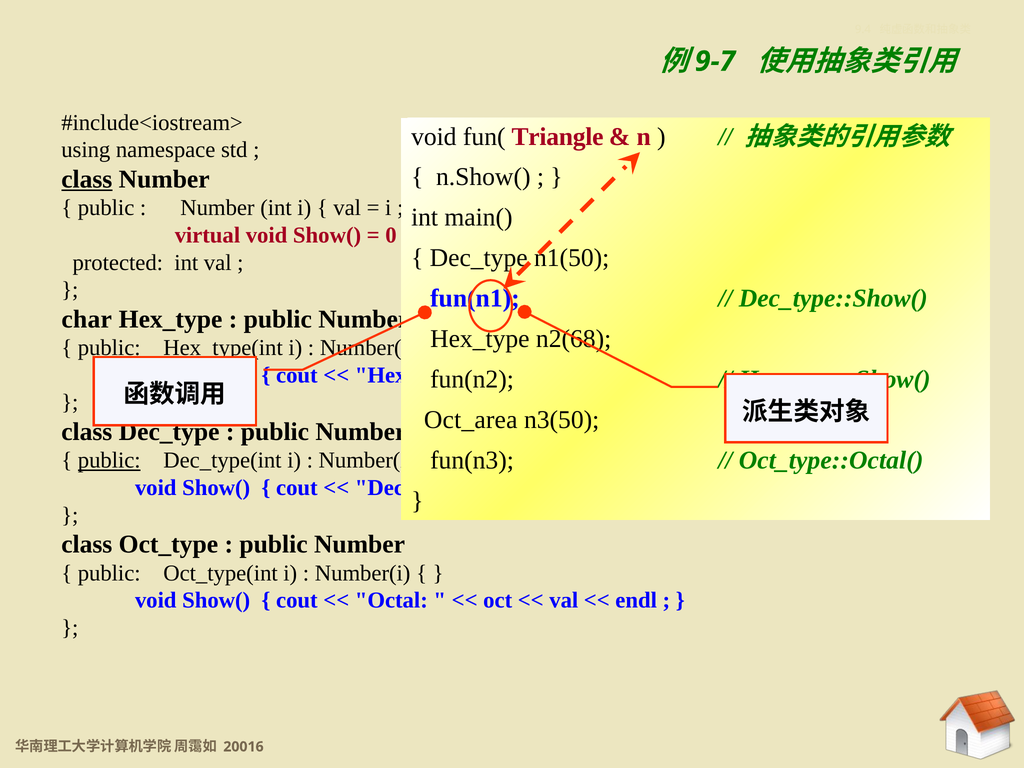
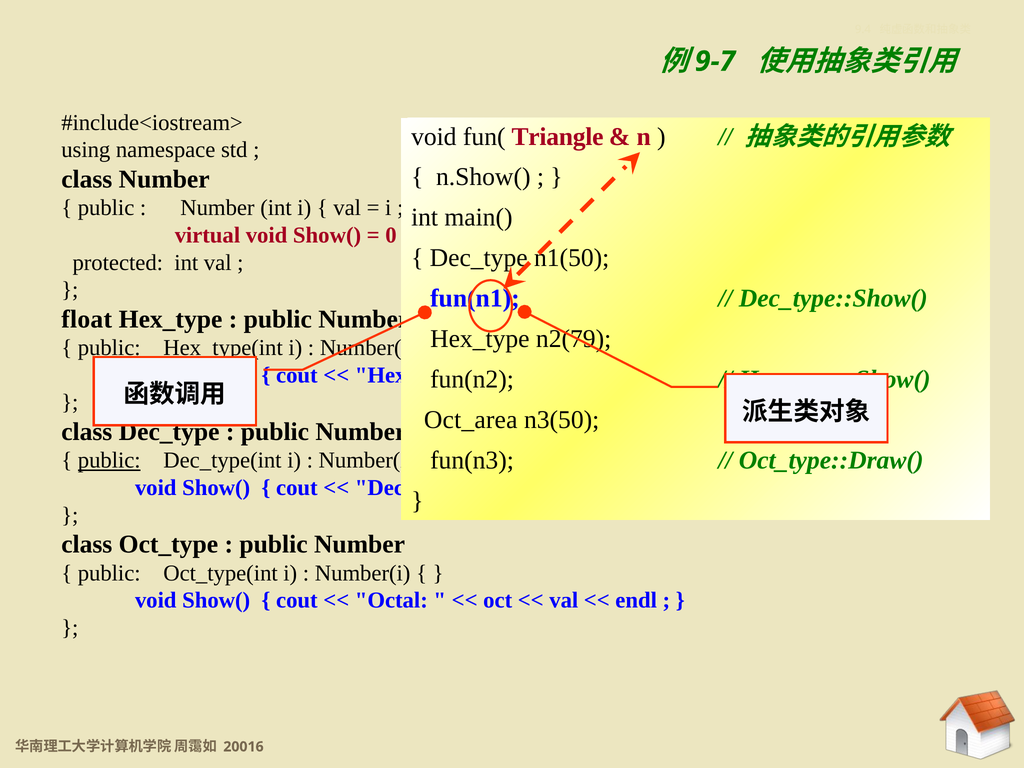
class at (87, 179) underline: present -> none
char: char -> float
n2(68: n2(68 -> n2(79
Oct_type::Octal(: Oct_type::Octal( -> Oct_type::Draw(
